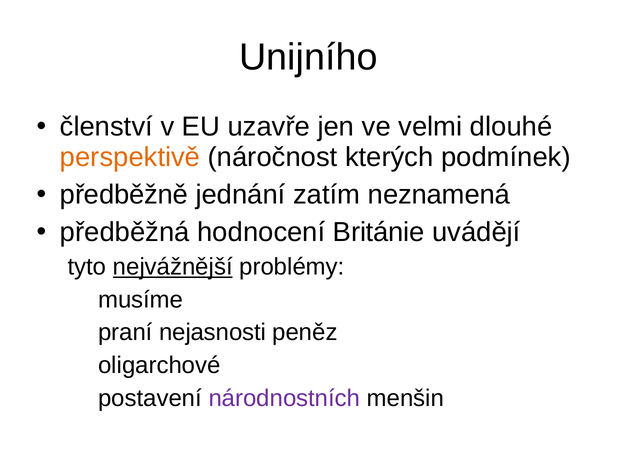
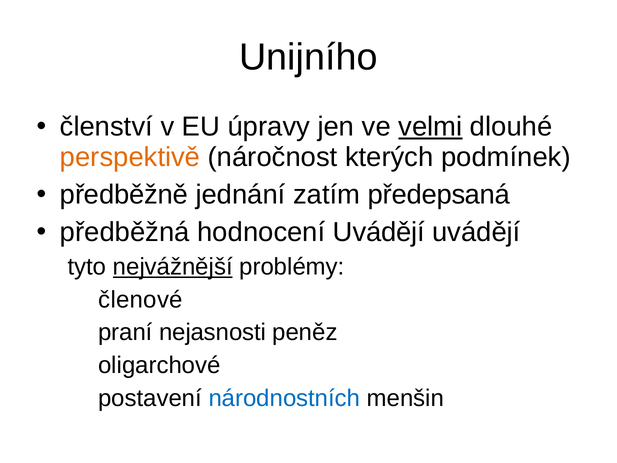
uzavře: uzavře -> úpravy
velmi underline: none -> present
neznamená: neznamená -> předepsaná
hodnocení Británie: Británie -> Uvádějí
musíme: musíme -> členové
národnostních colour: purple -> blue
